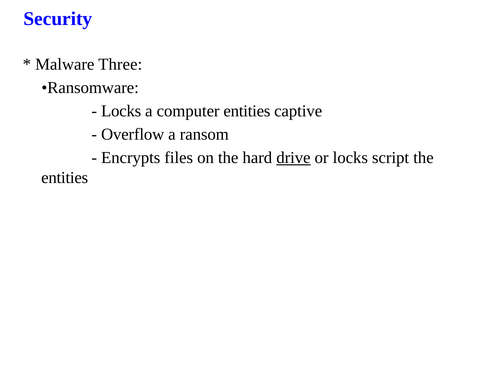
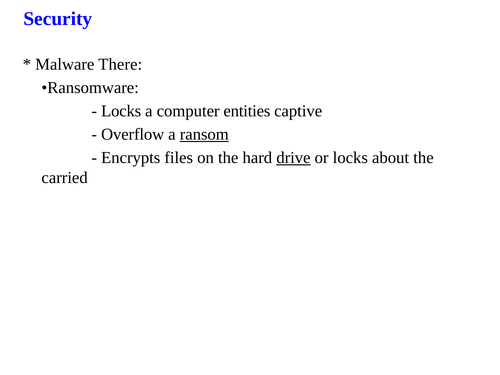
Three: Three -> There
ransom underline: none -> present
script: script -> about
entities at (65, 178): entities -> carried
